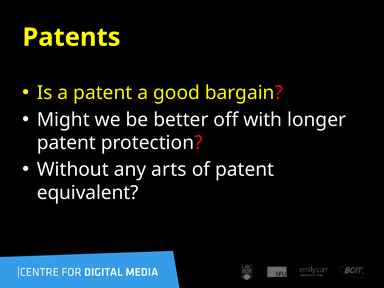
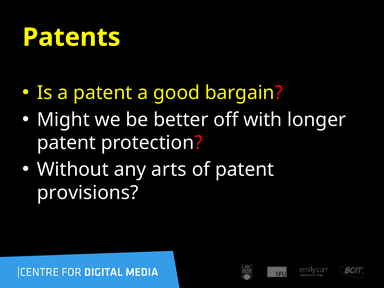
equivalent: equivalent -> provisions
